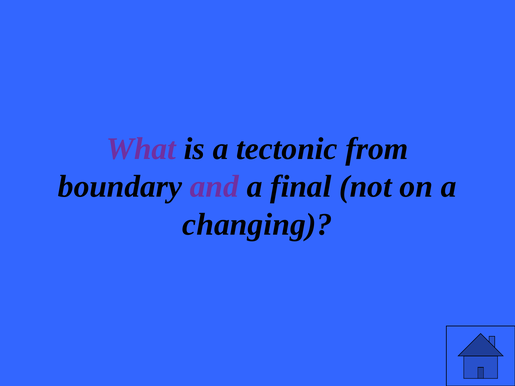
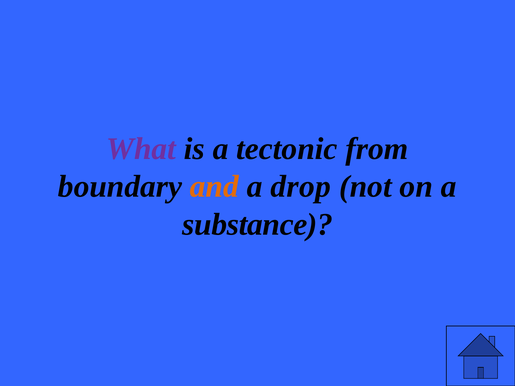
and colour: purple -> orange
final: final -> drop
changing: changing -> substance
